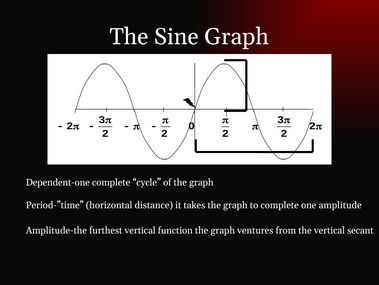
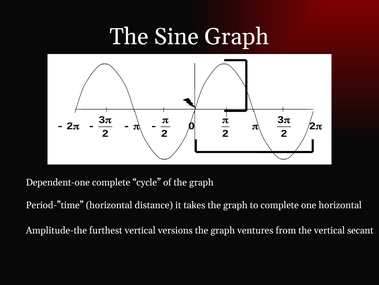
one amplitude: amplitude -> horizontal
function: function -> versions
